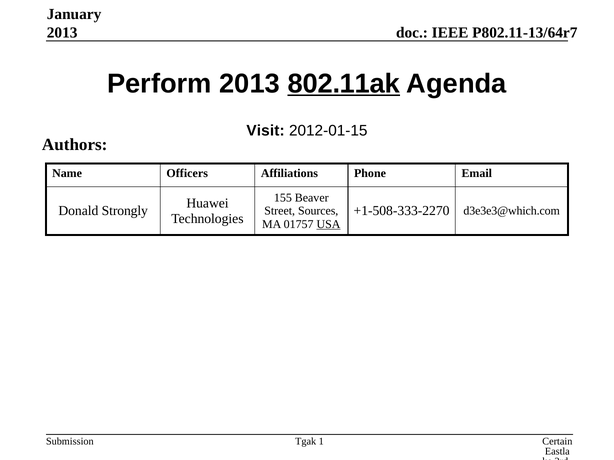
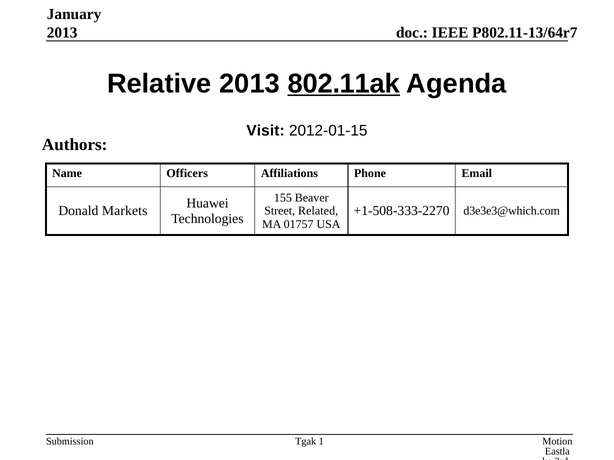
Perform: Perform -> Relative
Strongly: Strongly -> Markets
Sources: Sources -> Related
USA underline: present -> none
Certain: Certain -> Motion
